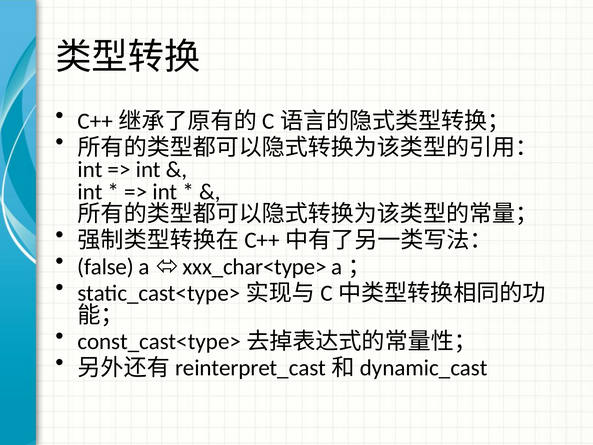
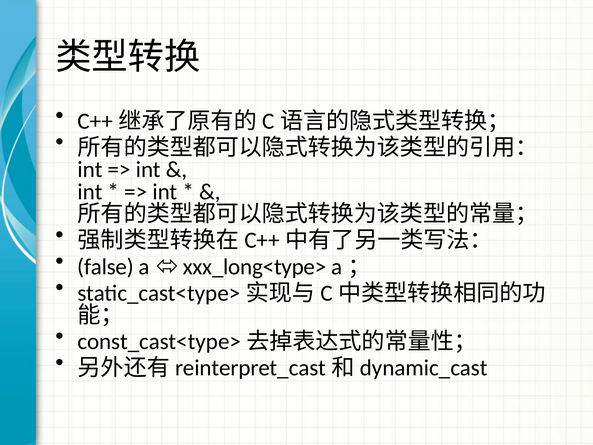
xxx_char<type>: xxx_char<type> -> xxx_long<type>
